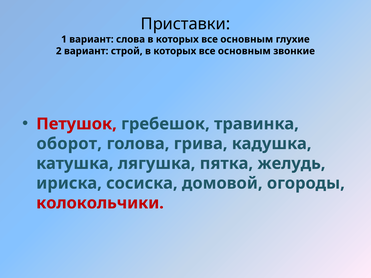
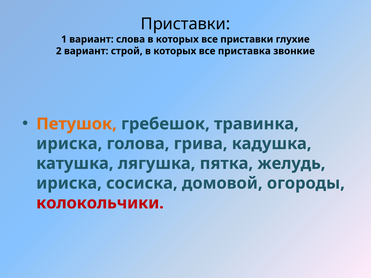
основным at (247, 39): основным -> приставки
основным at (244, 51): основным -> приставка
Петушок colour: red -> orange
оборот at (69, 144): оборот -> ириска
